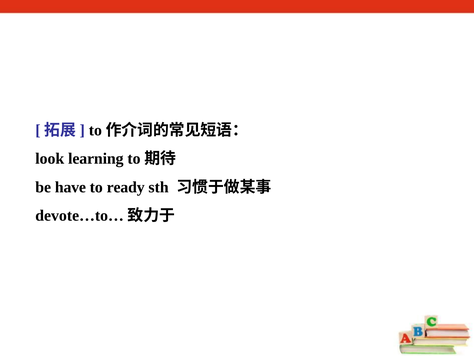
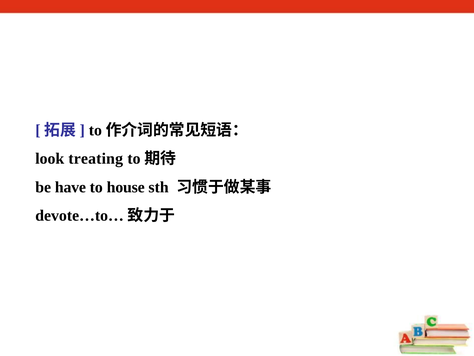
learning: learning -> treating
ready: ready -> house
